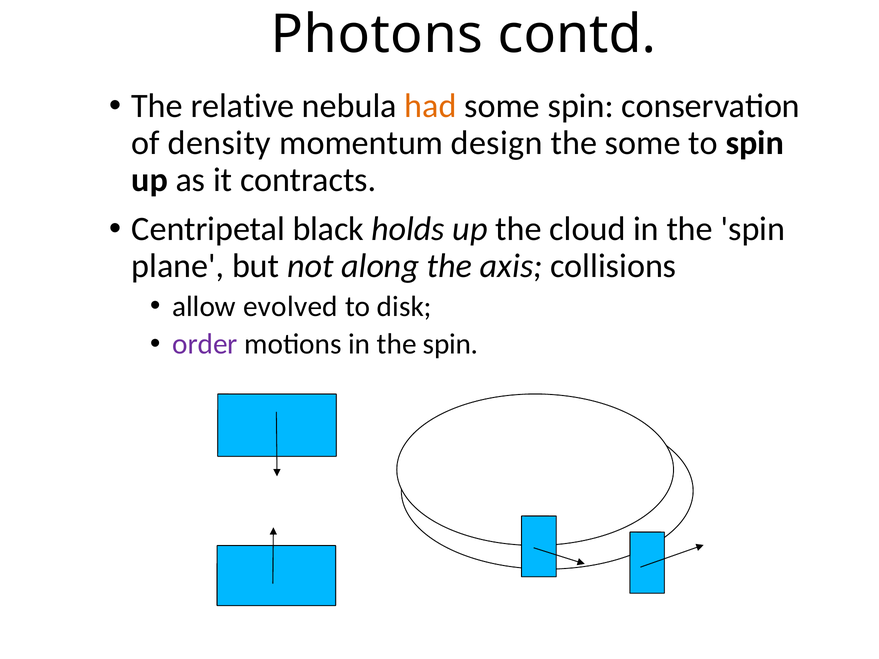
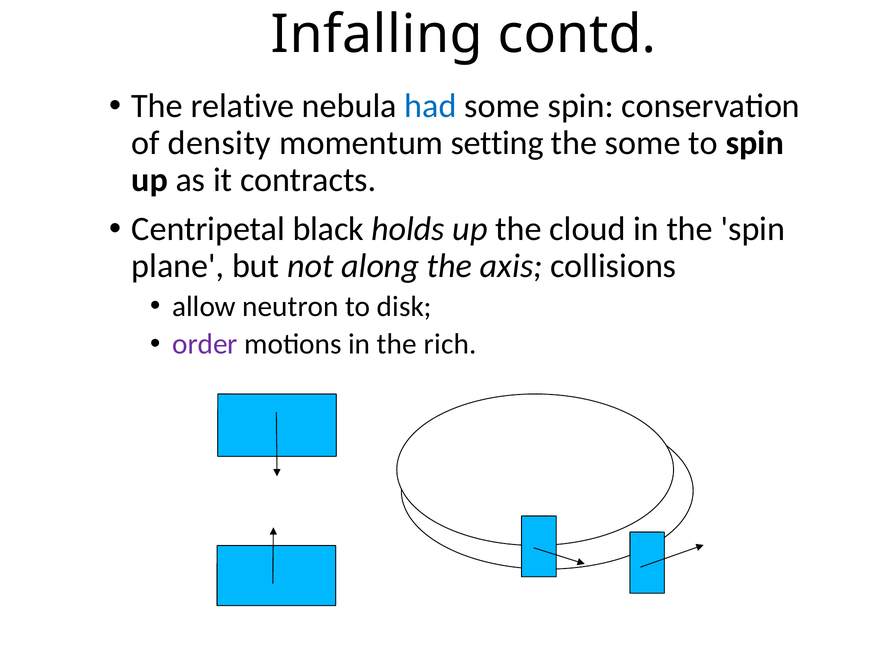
Photons: Photons -> Infalling
had colour: orange -> blue
design: design -> setting
evolved: evolved -> neutron
motions in the spin: spin -> rich
